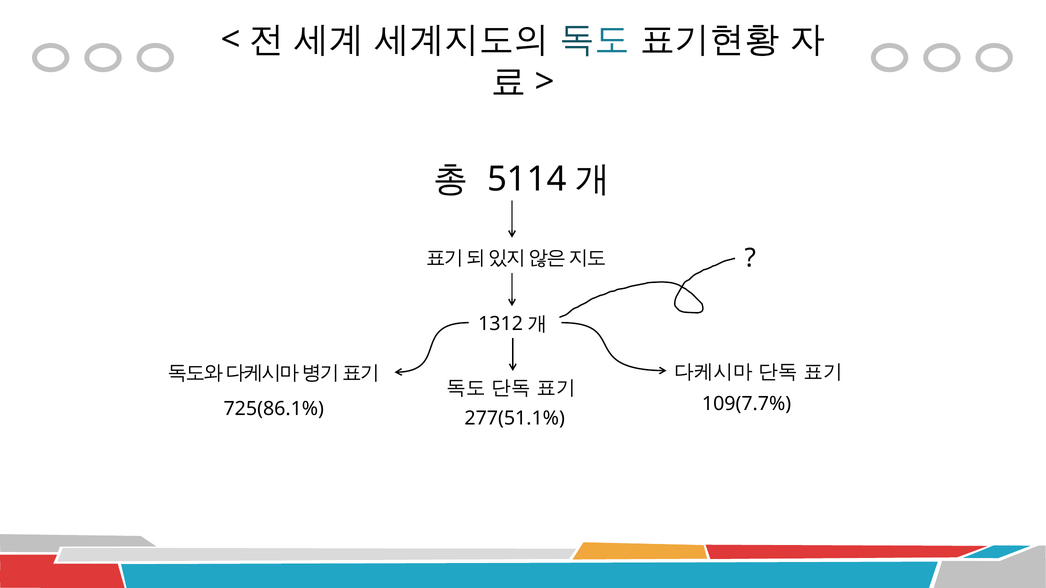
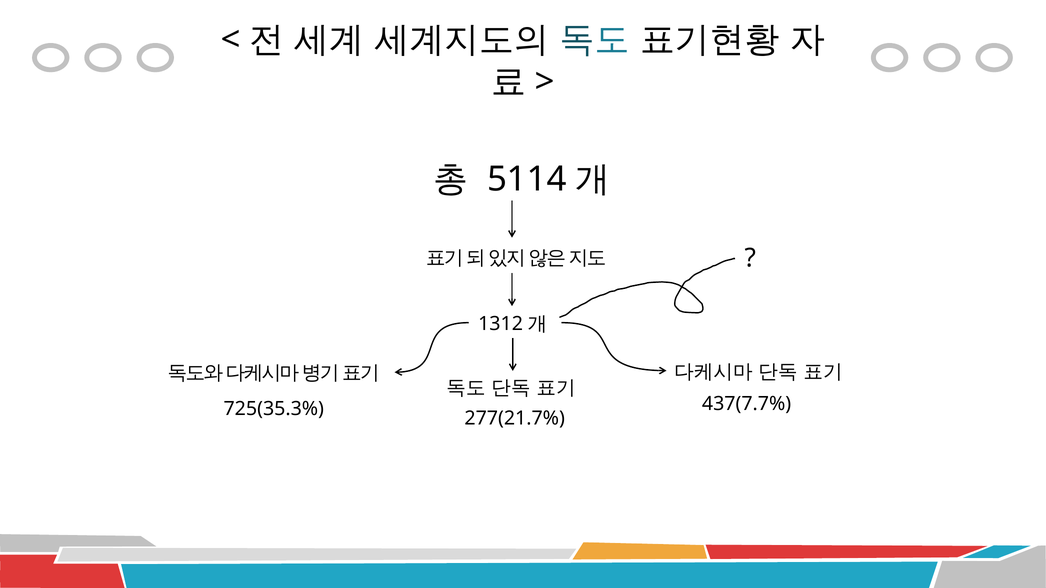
109(7.7%: 109(7.7% -> 437(7.7%
725(86.1%: 725(86.1% -> 725(35.3%
277(51.1%: 277(51.1% -> 277(21.7%
